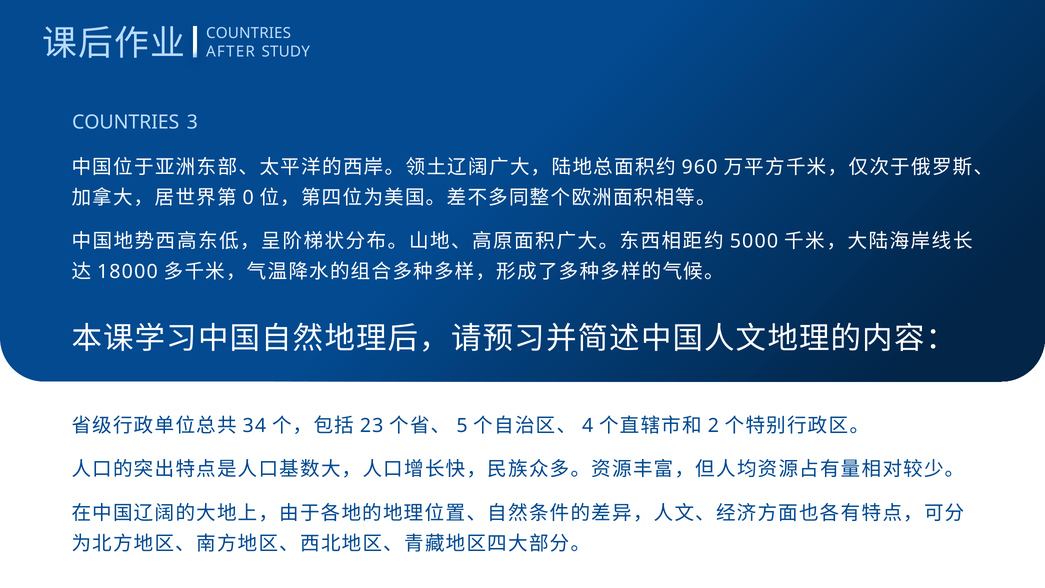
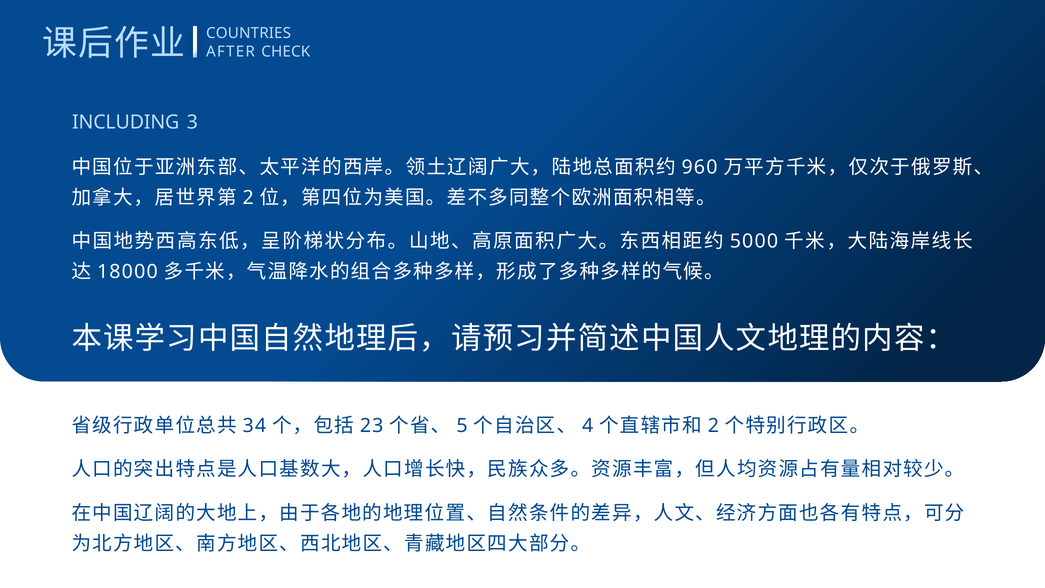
STUDY: STUDY -> CHECK
COUNTRIES at (126, 122): COUNTRIES -> INCLUDING
0 at (248, 198): 0 -> 2
